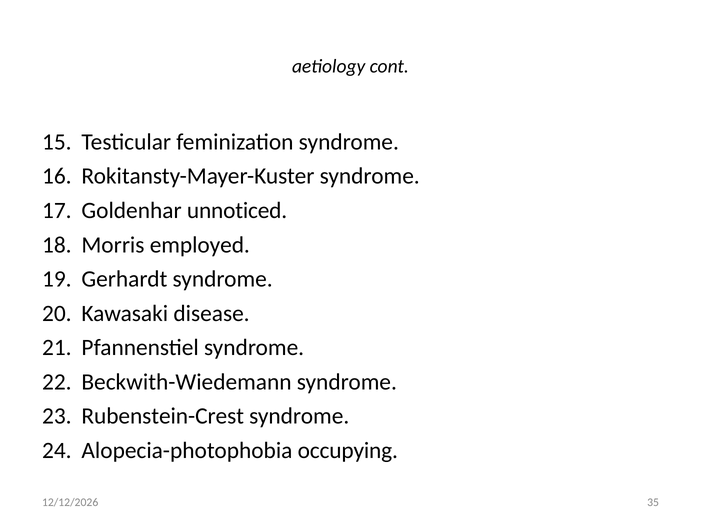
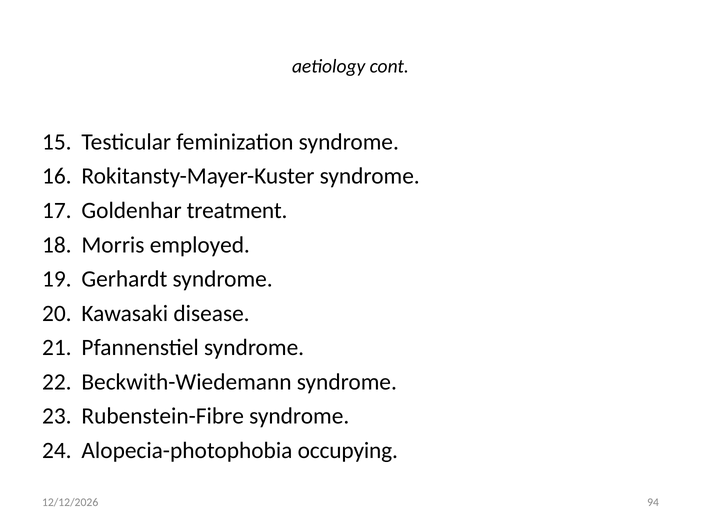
unnoticed: unnoticed -> treatment
Rubenstein-Crest: Rubenstein-Crest -> Rubenstein-Fibre
35: 35 -> 94
